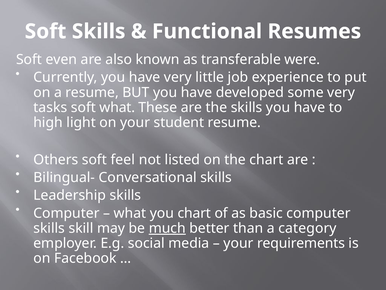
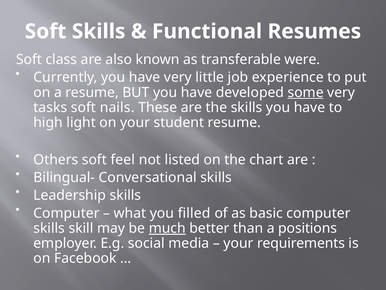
even: even -> class
some underline: none -> present
soft what: what -> nails
you chart: chart -> filled
category: category -> positions
